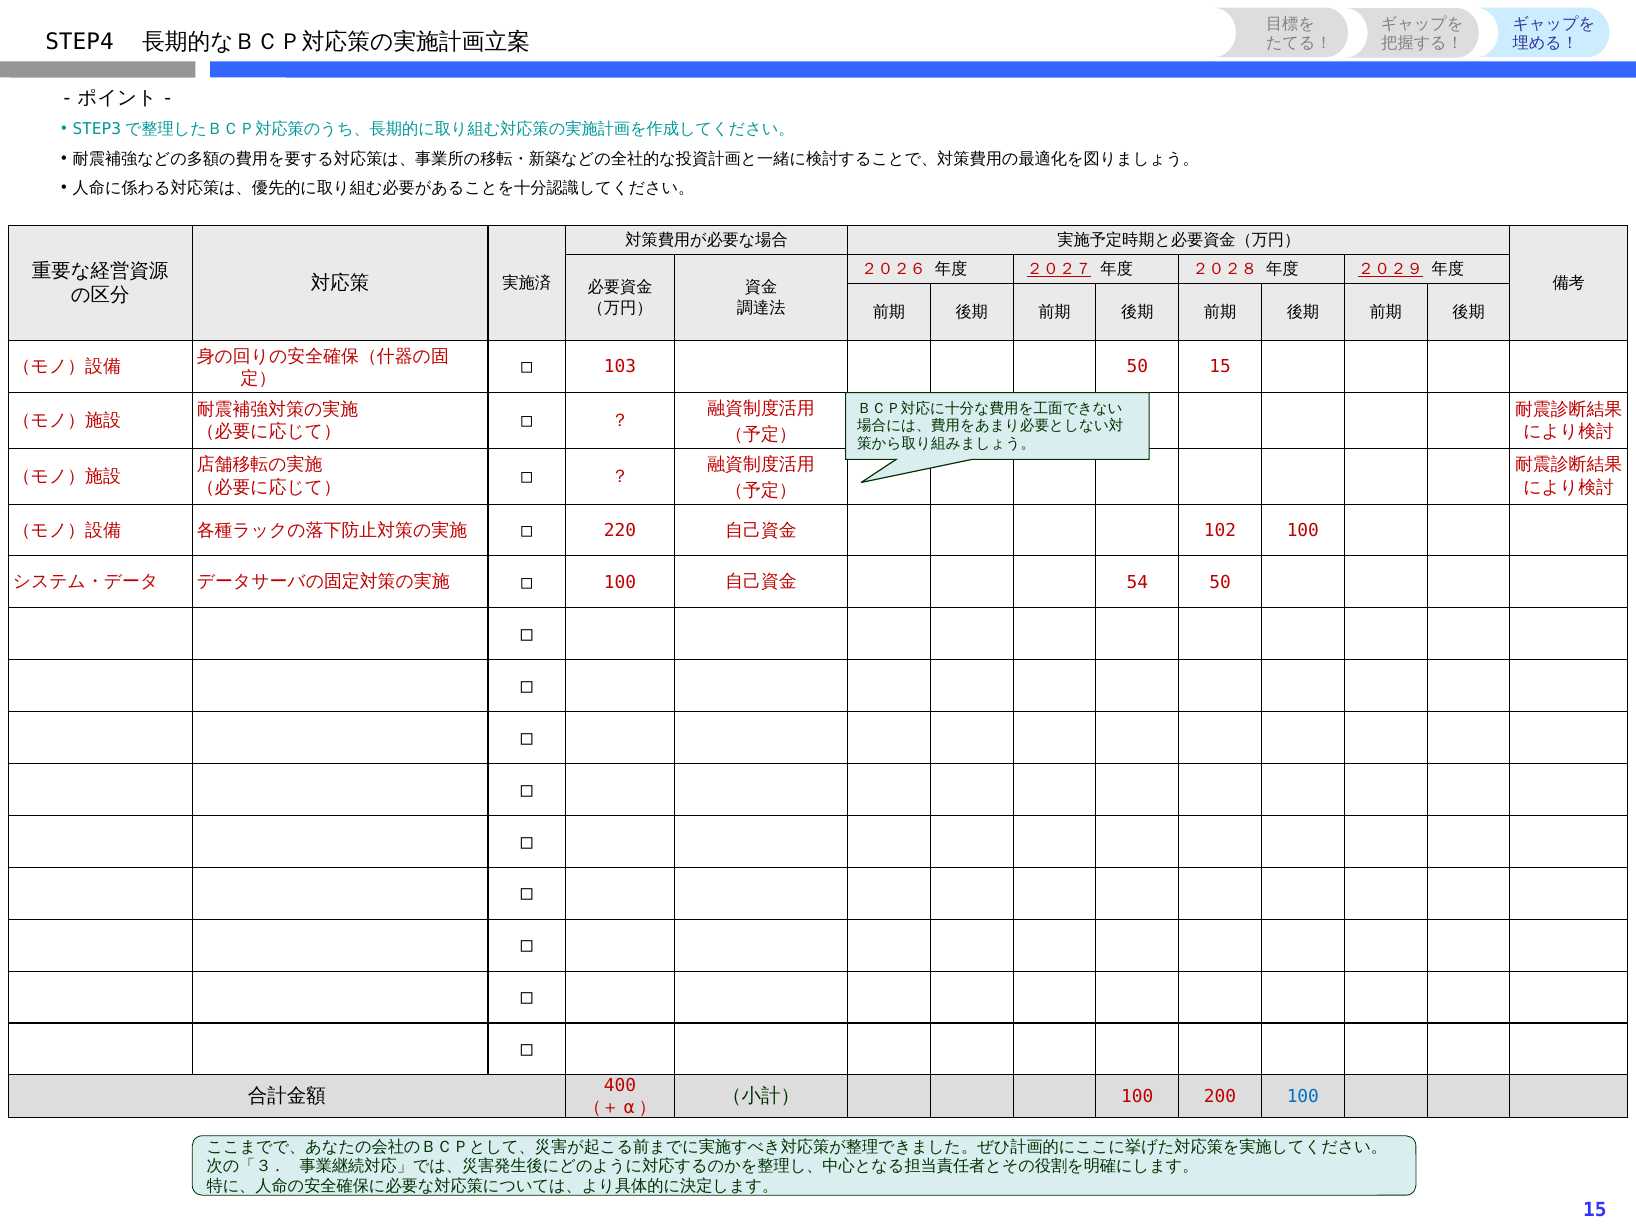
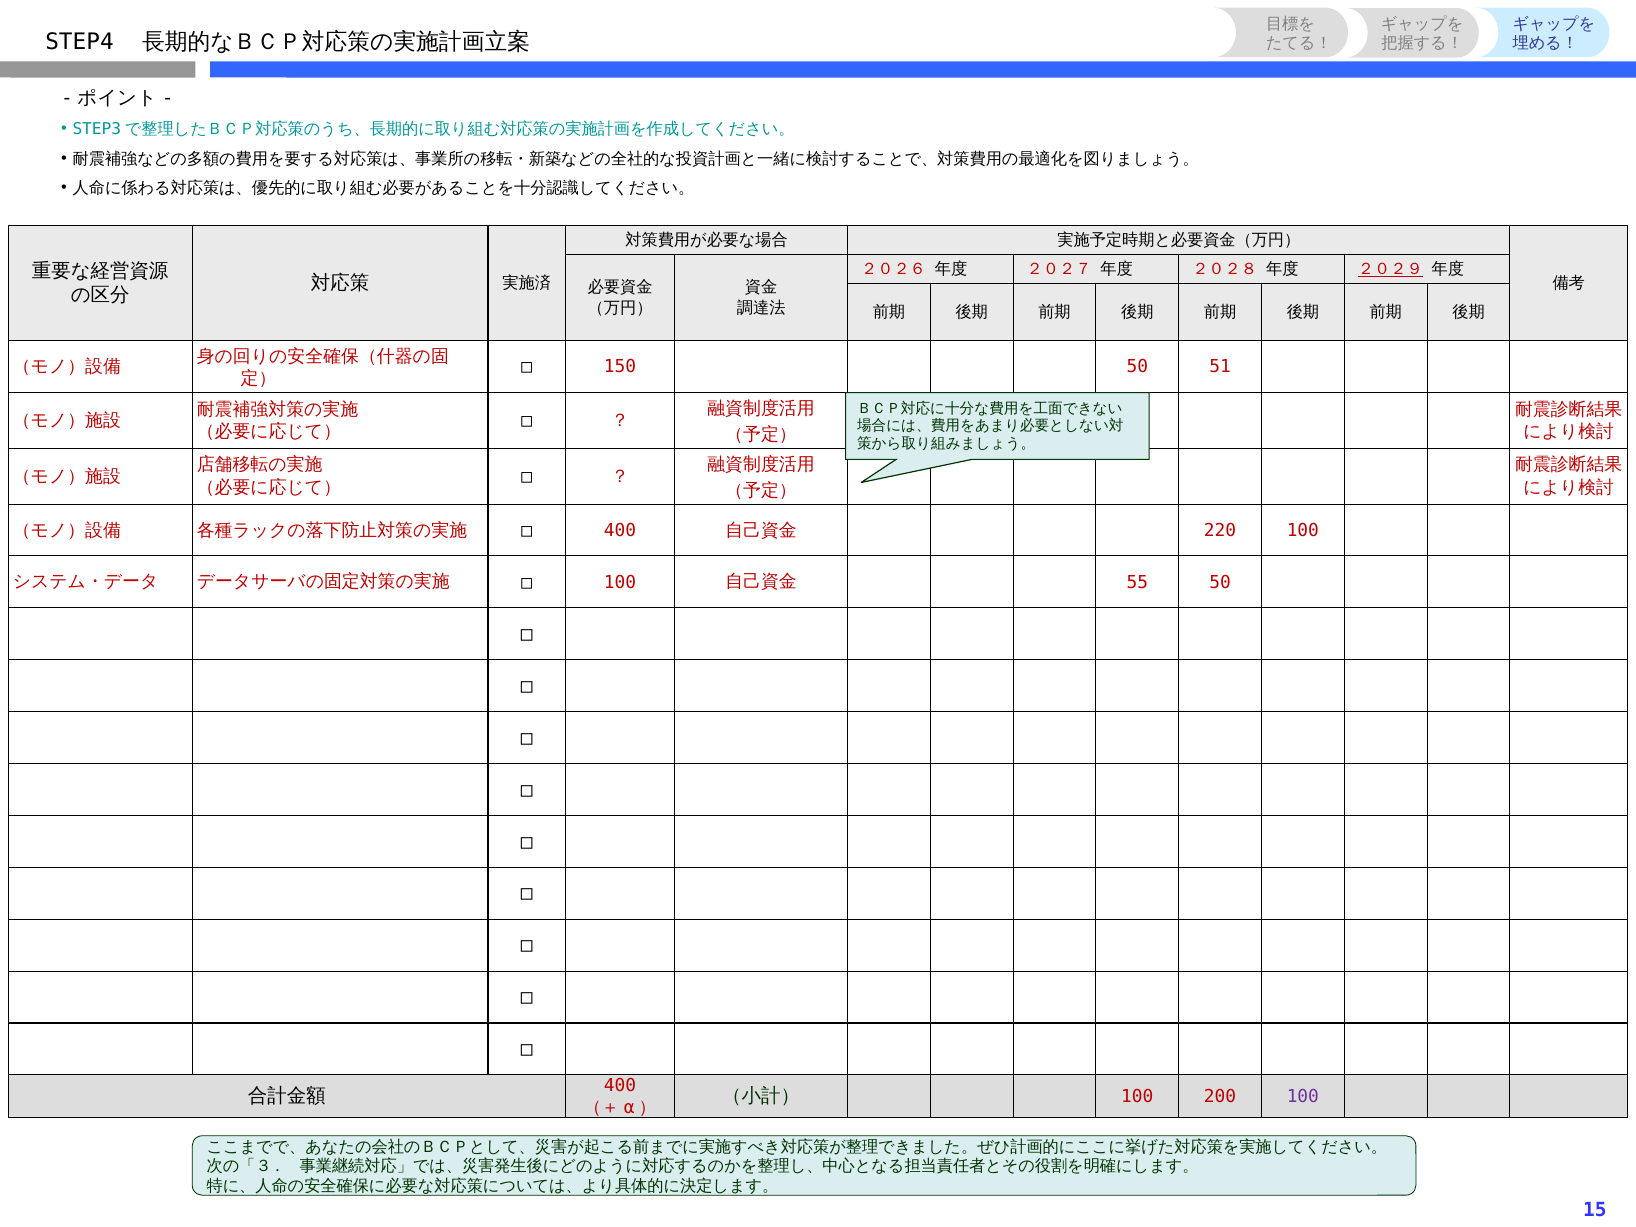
２０２７ underline: present -> none
103: 103 -> 150
50 15: 15 -> 51
220 at (620, 530): 220 -> 400
102: 102 -> 220
54: 54 -> 55
100 at (1303, 1097) colour: blue -> purple
